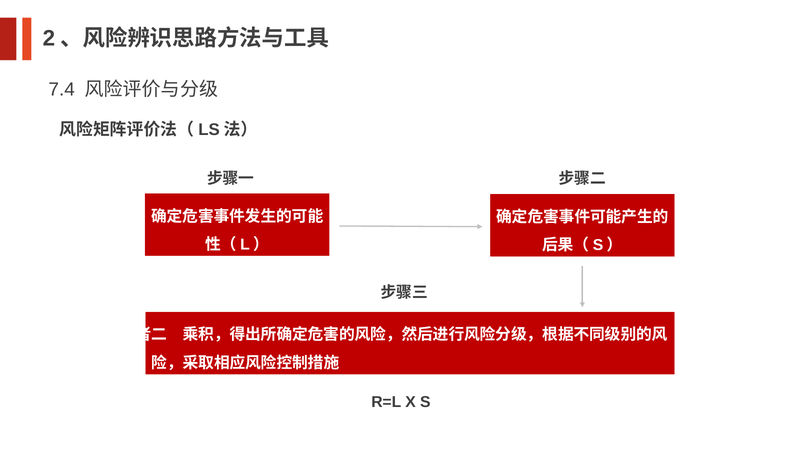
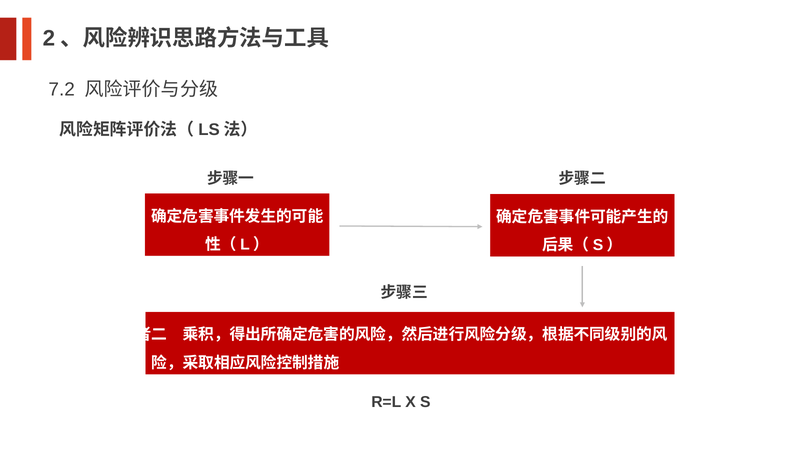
7.4: 7.4 -> 7.2
